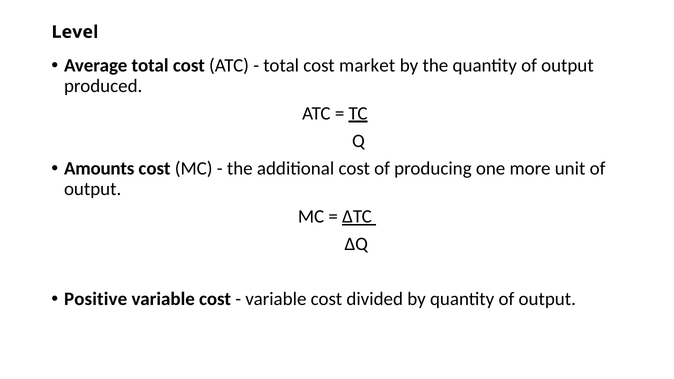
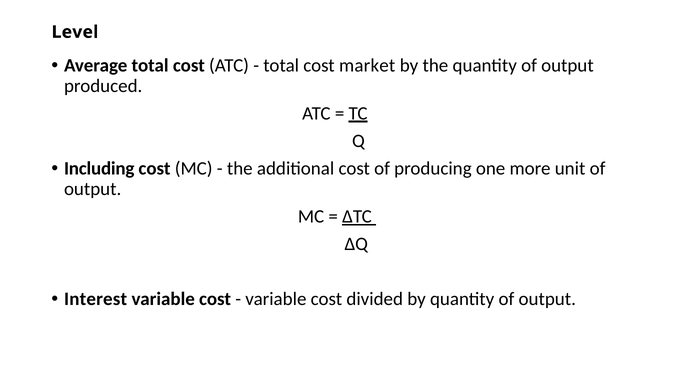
Amounts: Amounts -> Including
Positive: Positive -> Interest
